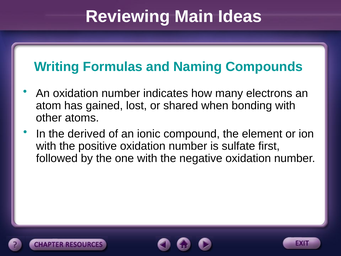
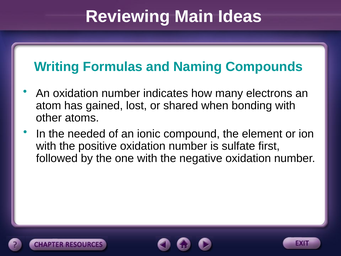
derived: derived -> needed
